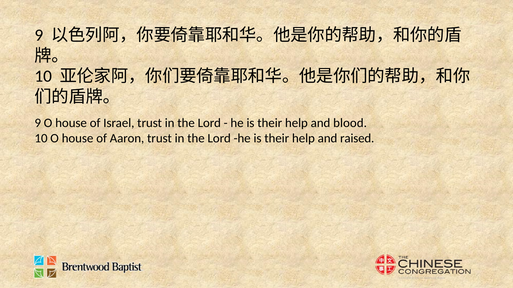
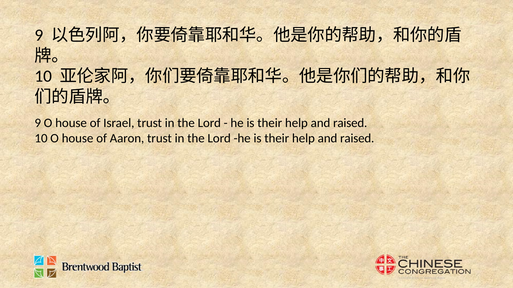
blood at (350, 123): blood -> raised
